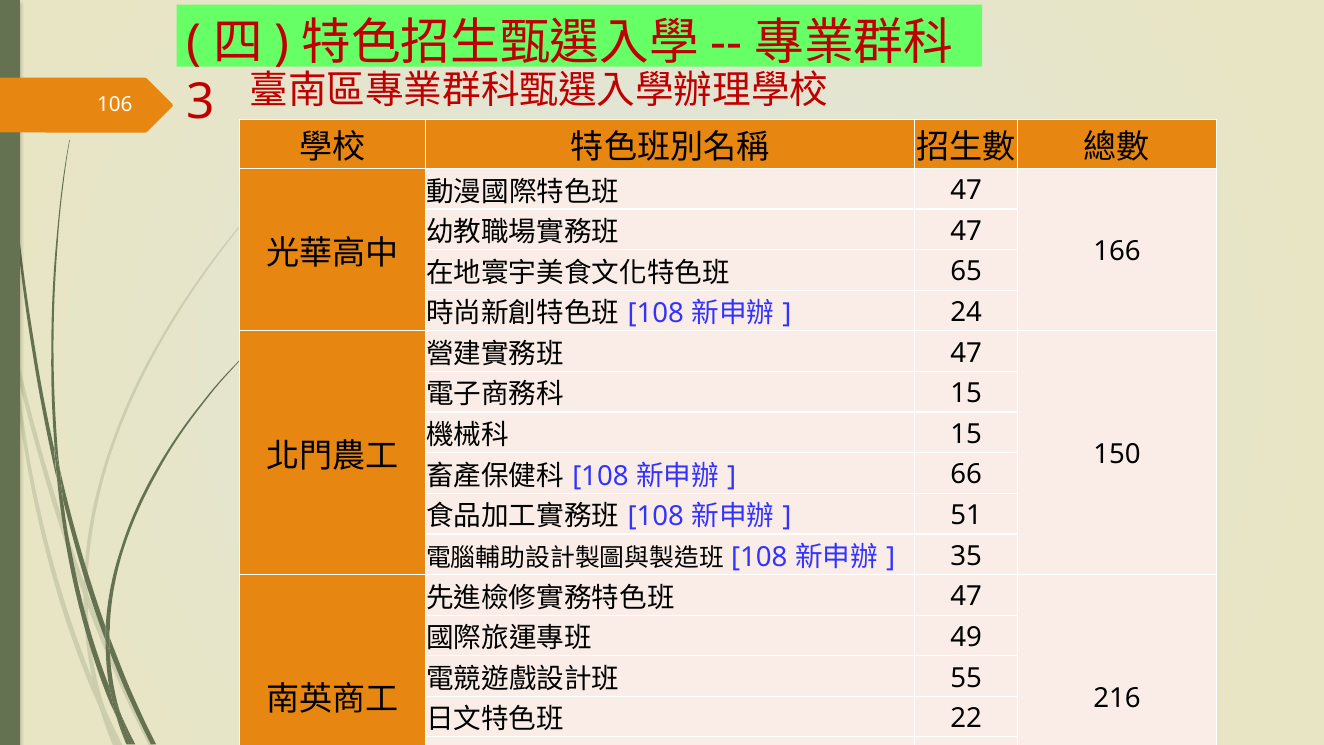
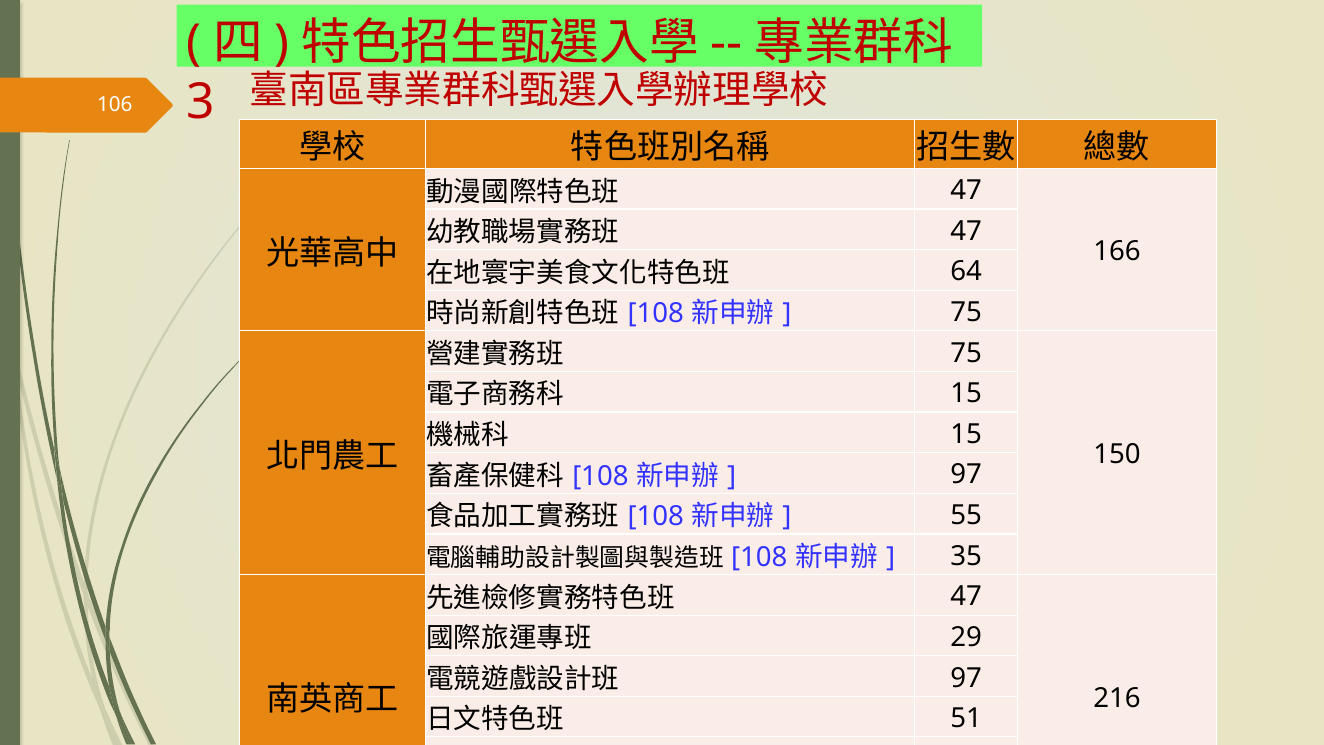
65: 65 -> 64
24 at (966, 312): 24 -> 75
47 at (966, 353): 47 -> 75
66 at (966, 475): 66 -> 97
51: 51 -> 55
49: 49 -> 29
55 at (966, 678): 55 -> 97
22: 22 -> 51
